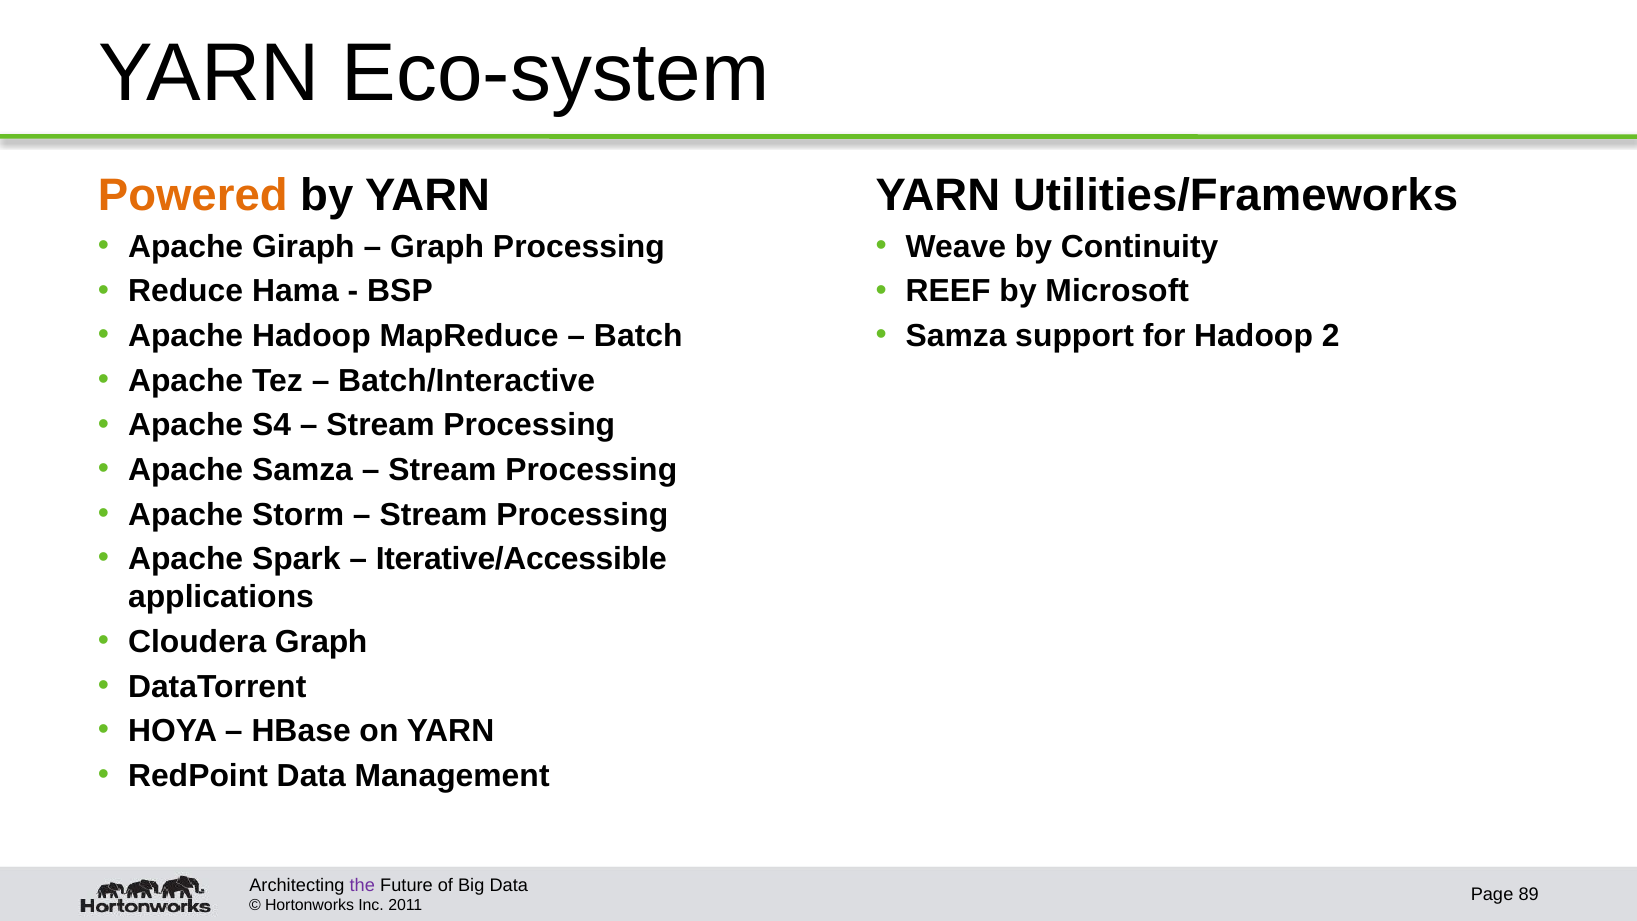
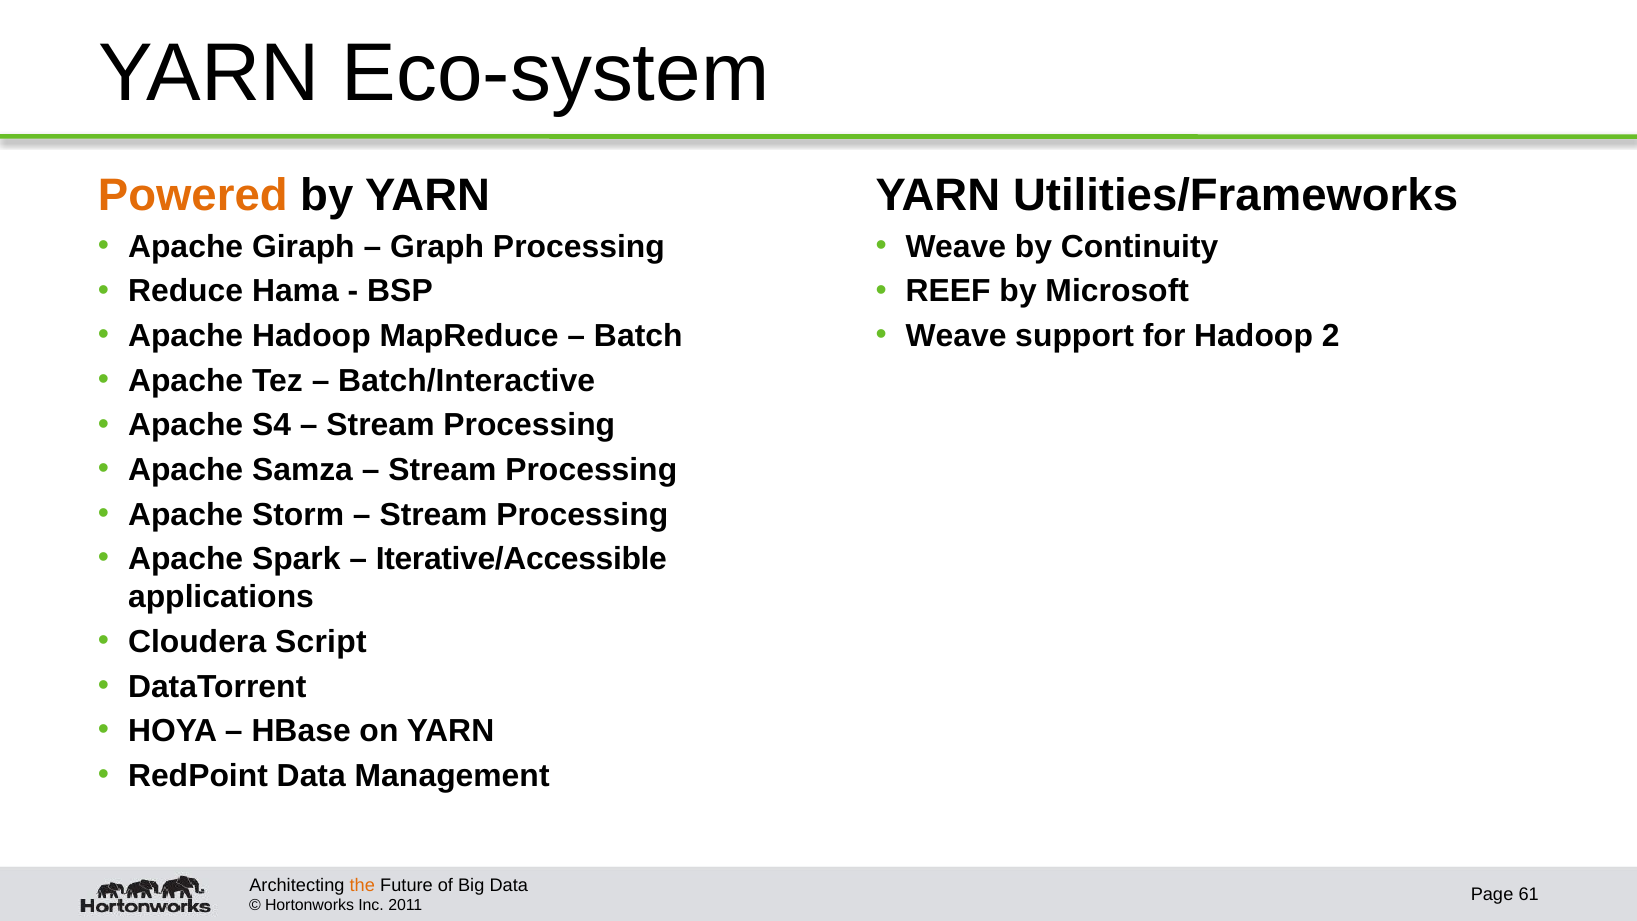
Samza at (956, 336): Samza -> Weave
Cloudera Graph: Graph -> Script
the colour: purple -> orange
89: 89 -> 61
